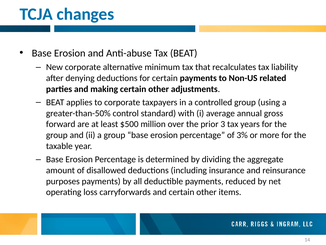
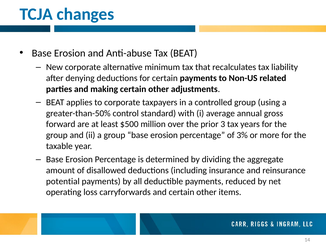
purposes: purposes -> potential
